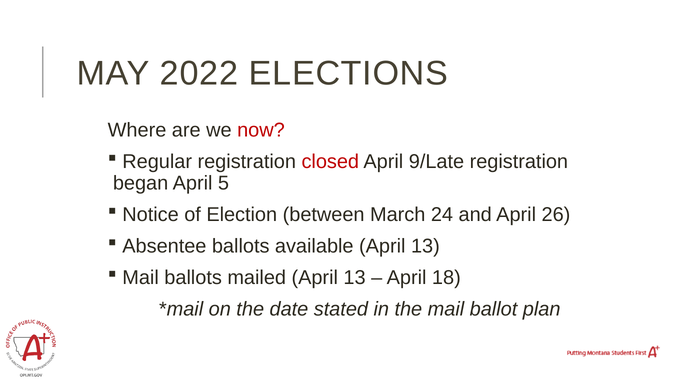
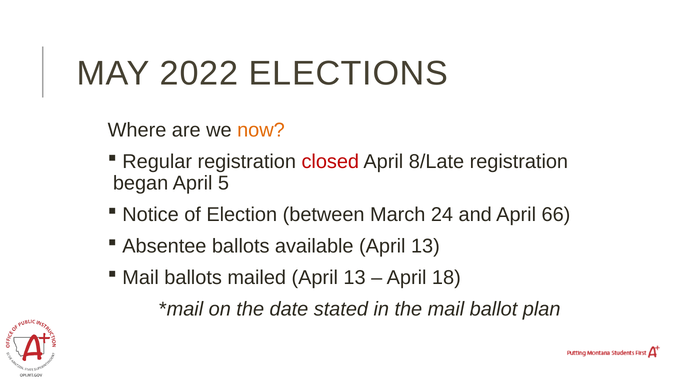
now colour: red -> orange
9/Late: 9/Late -> 8/Late
26: 26 -> 66
